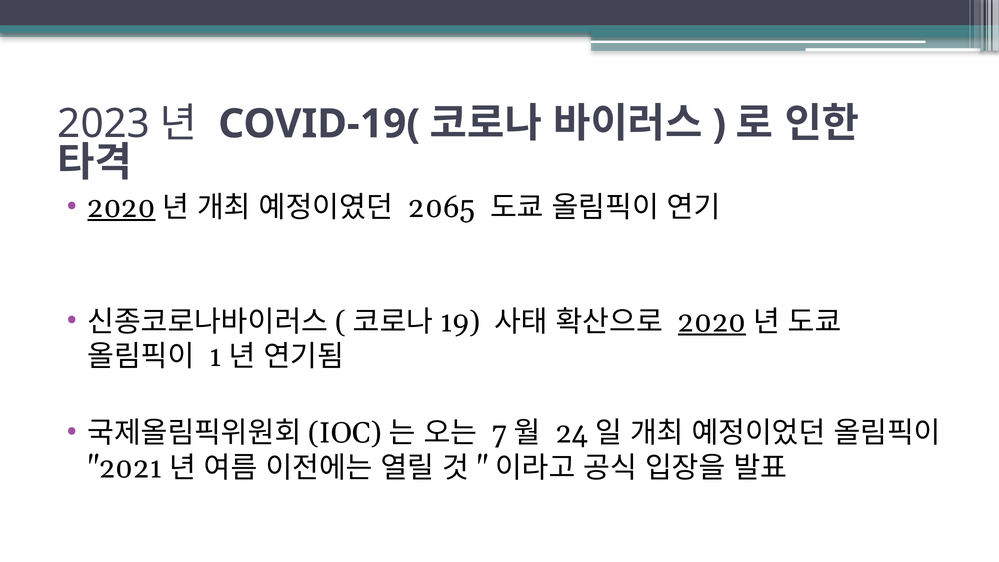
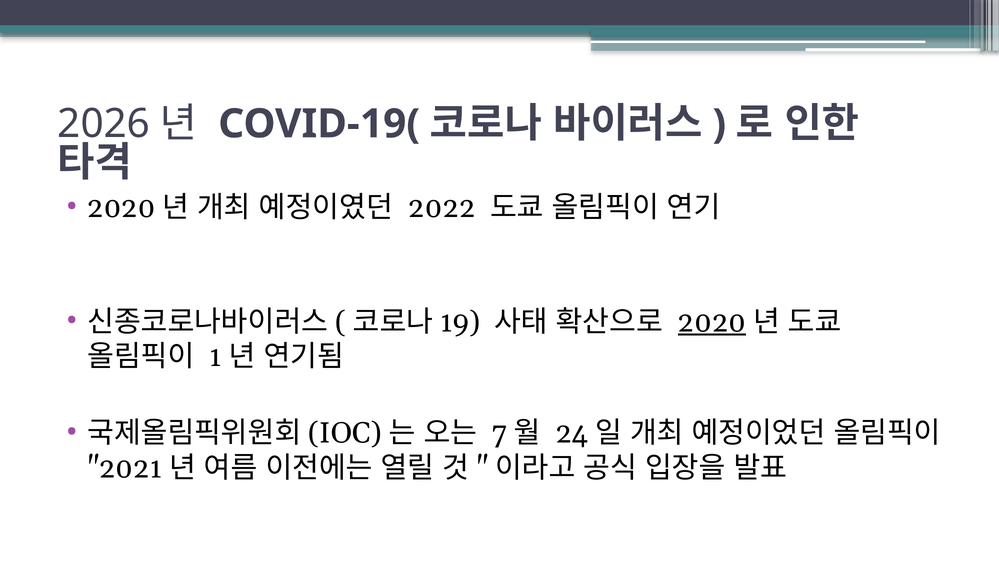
2023: 2023 -> 2026
2020 at (121, 208) underline: present -> none
2065: 2065 -> 2022
